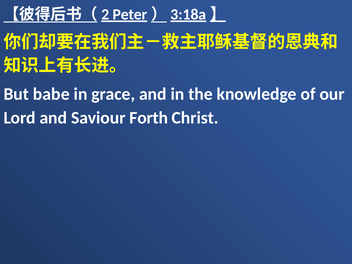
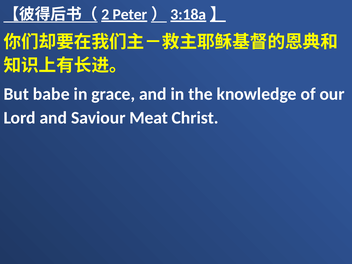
Forth: Forth -> Meat
